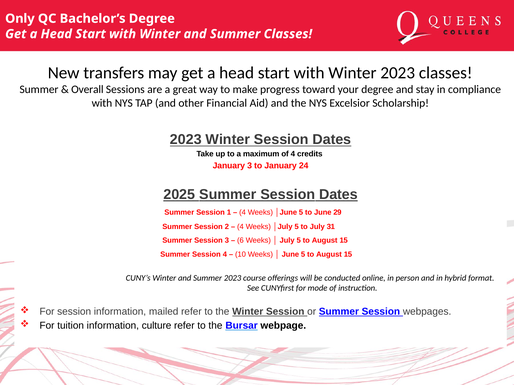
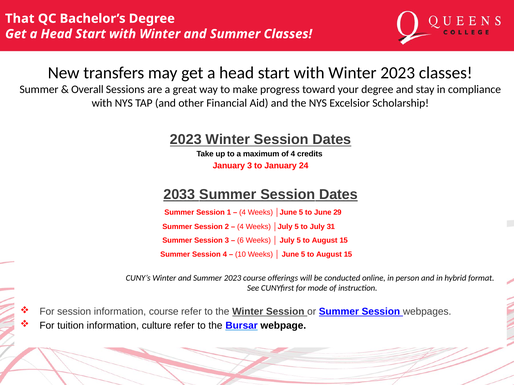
Only: Only -> That
2025: 2025 -> 2033
information mailed: mailed -> course
